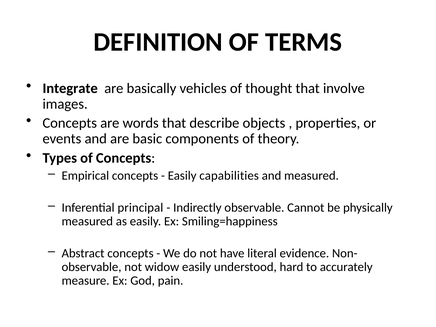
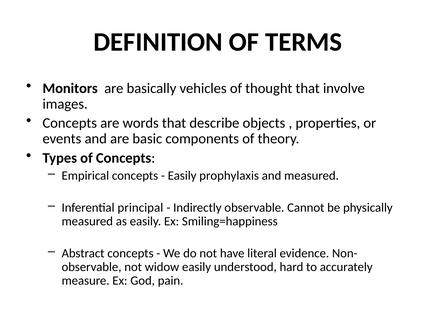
Integrate: Integrate -> Monitors
capabilities: capabilities -> prophylaxis
